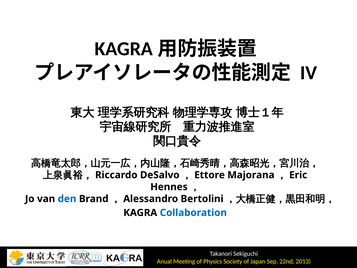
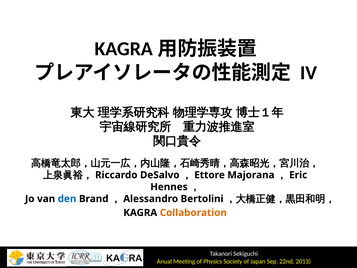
Collaboration colour: blue -> orange
